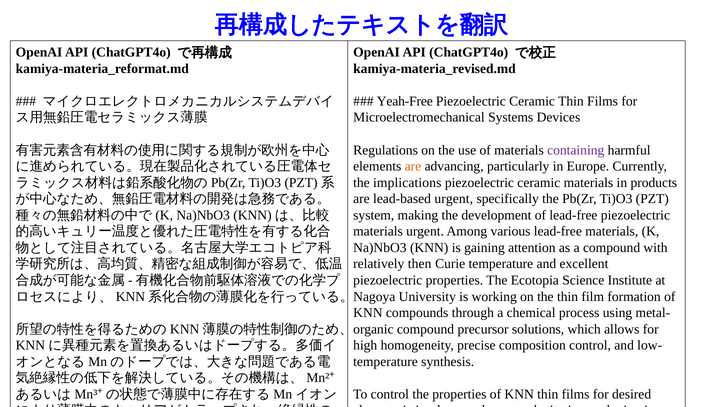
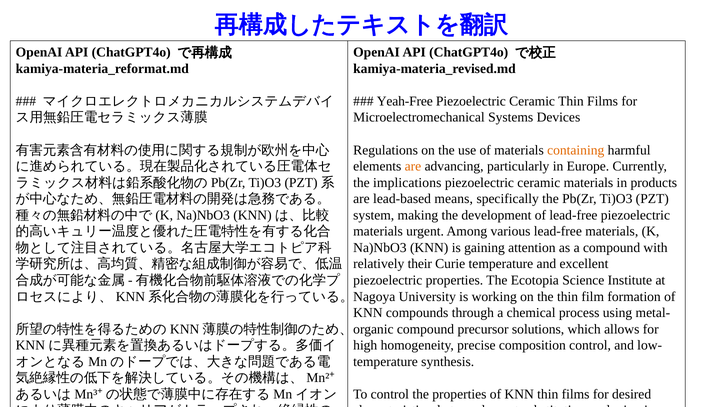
containing colour: purple -> orange
lead-based urgent: urgent -> means
then: then -> their
